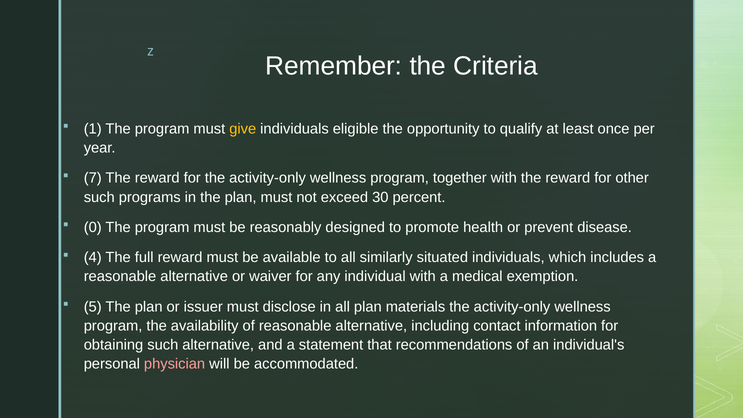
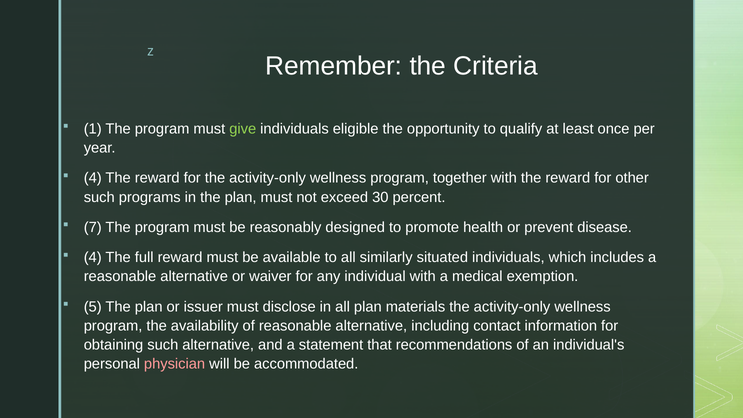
give colour: yellow -> light green
7 at (93, 178): 7 -> 4
0: 0 -> 7
